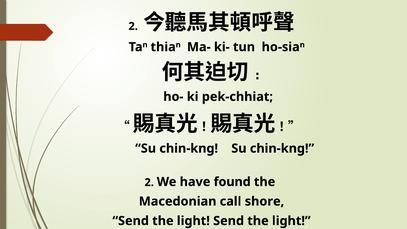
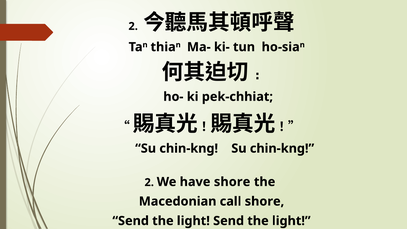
have found: found -> shore
